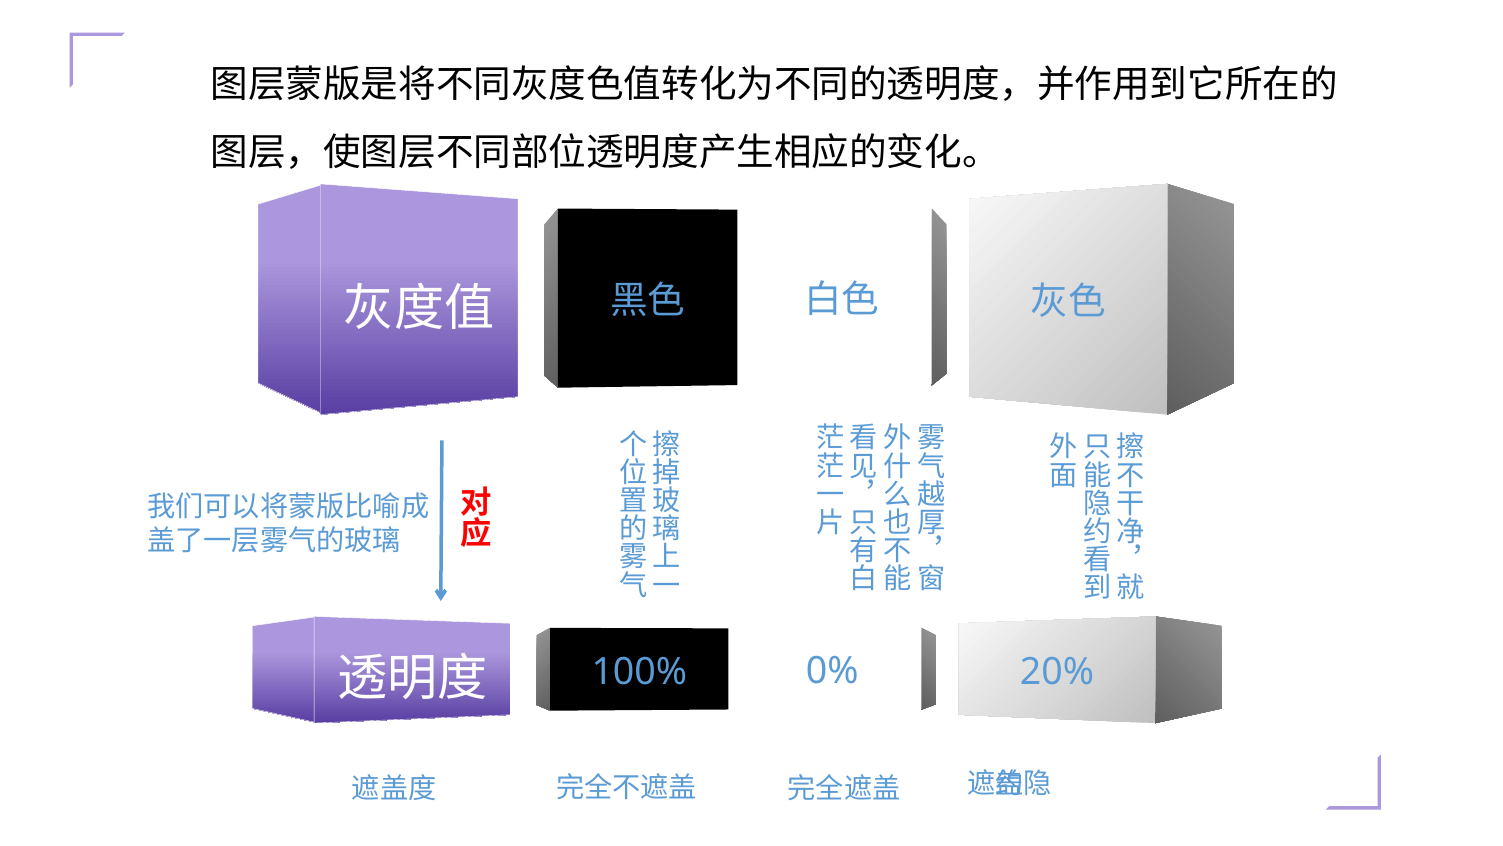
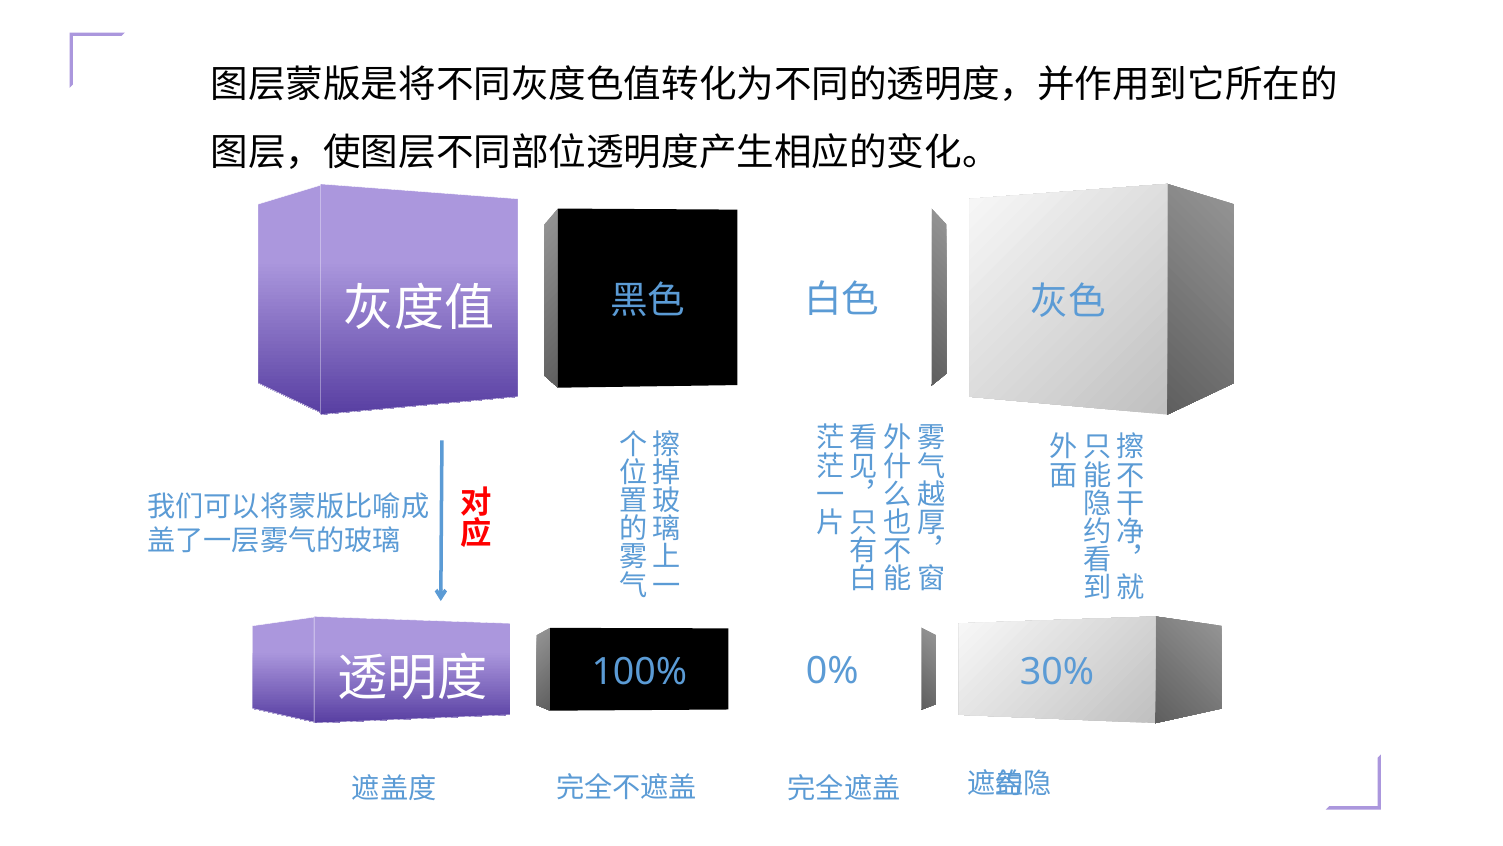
20%: 20% -> 30%
